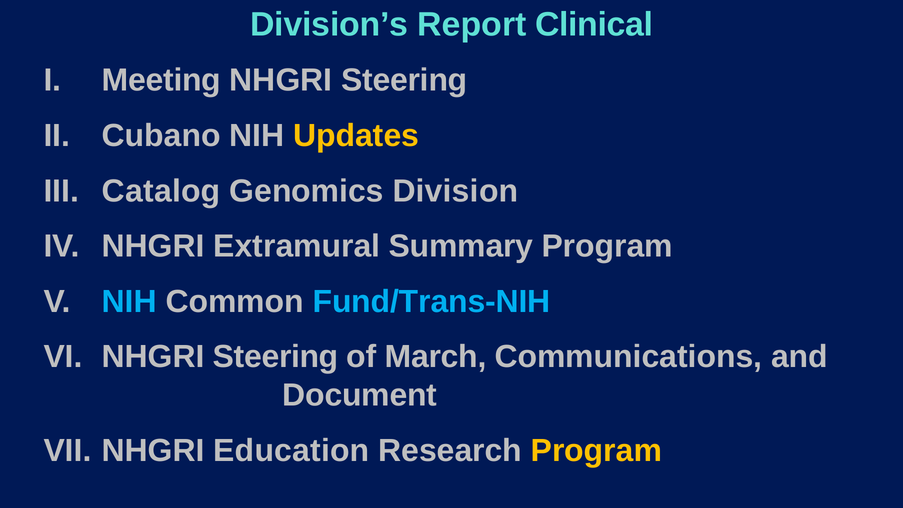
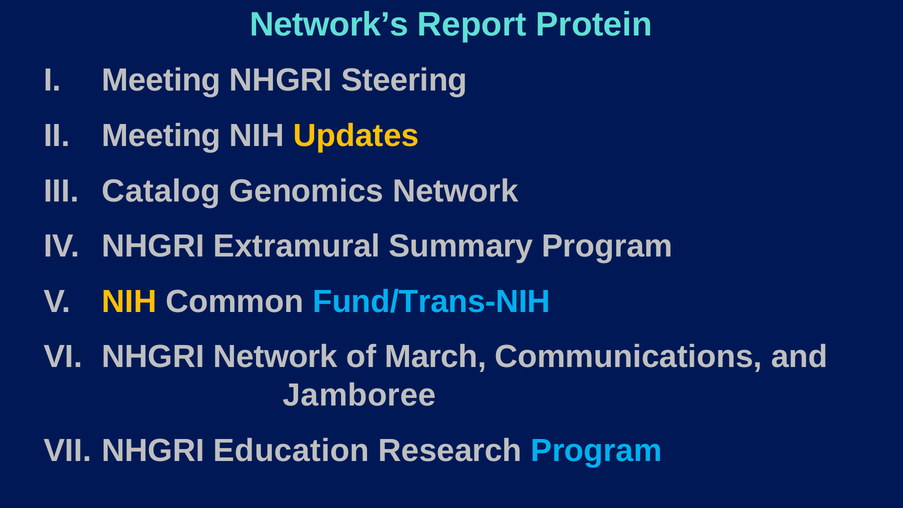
Division’s: Division’s -> Network’s
Clinical: Clinical -> Protein
Cubano at (161, 136): Cubano -> Meeting
Genomics Division: Division -> Network
NIH at (129, 302) colour: light blue -> yellow
Steering at (276, 357): Steering -> Network
Document: Document -> Jamboree
Program at (596, 451) colour: yellow -> light blue
